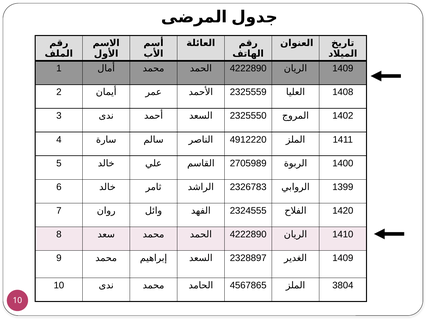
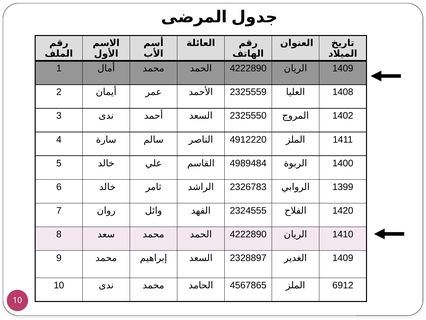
2705989: 2705989 -> 4989484
3804: 3804 -> 6912
